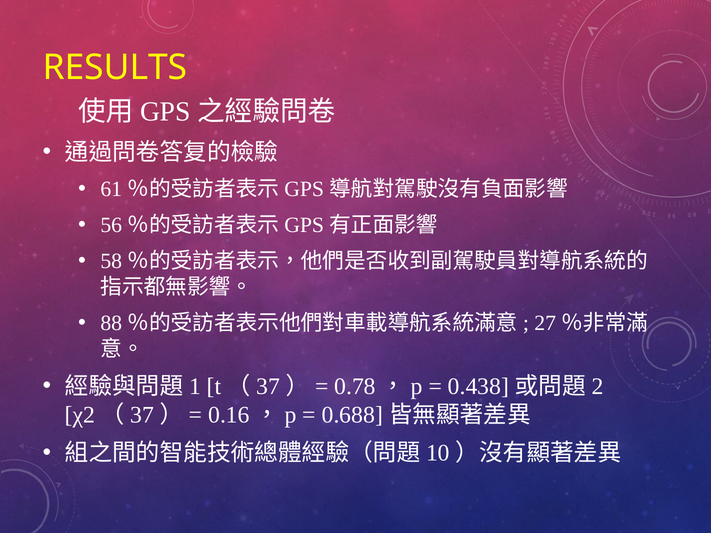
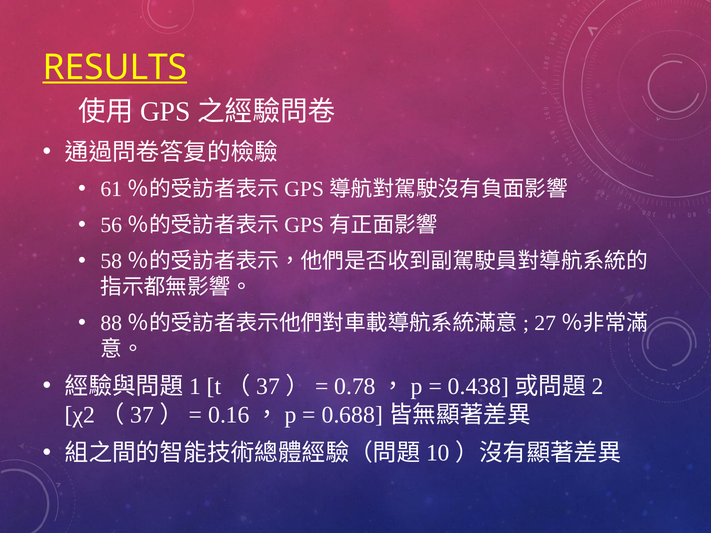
RESULTS underline: none -> present
